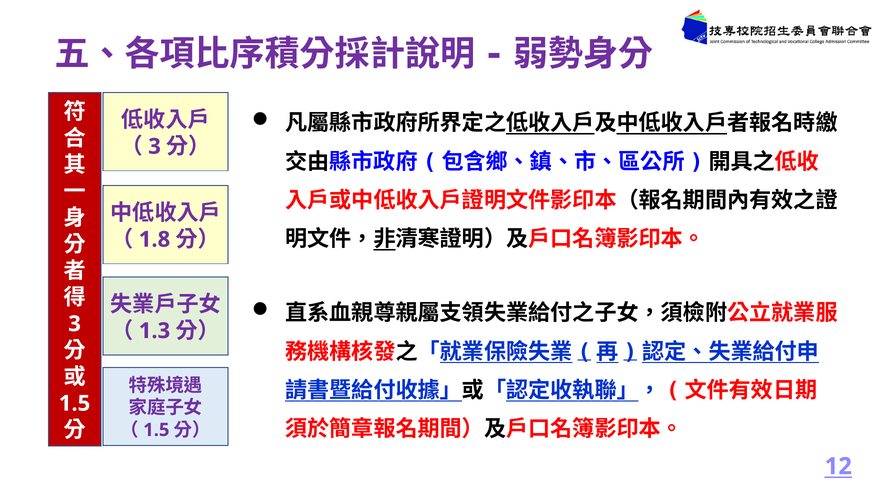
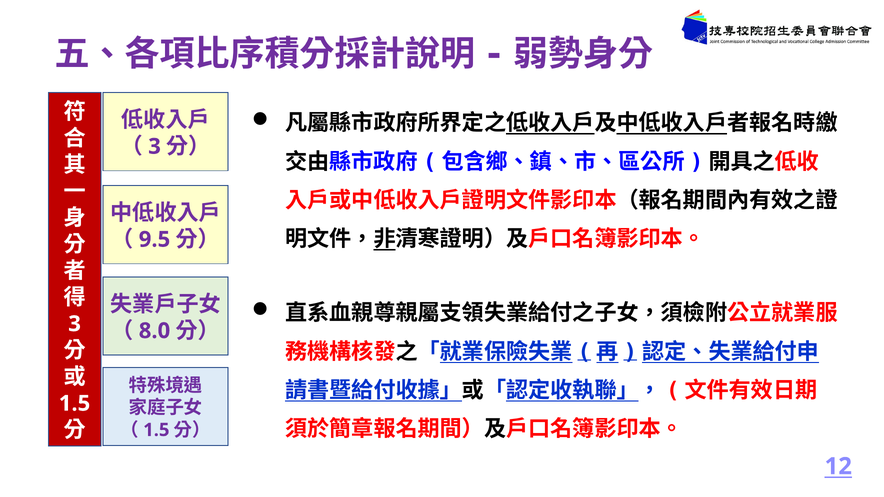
1.8: 1.8 -> 9.5
1.3: 1.3 -> 8.0
